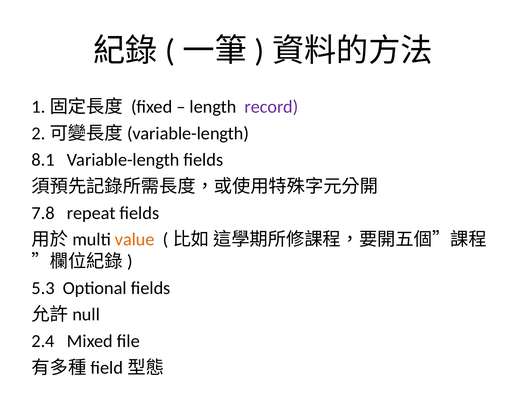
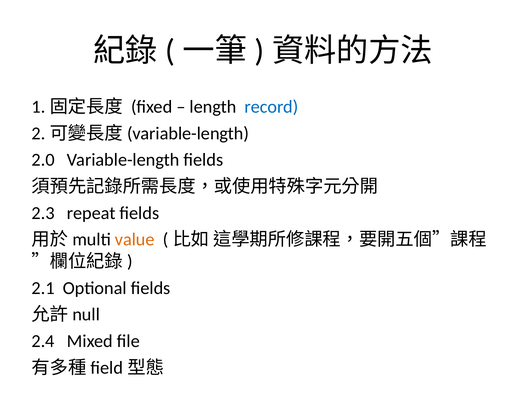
record colour: purple -> blue
8.1: 8.1 -> 2.0
7.8: 7.8 -> 2.3
5.3: 5.3 -> 2.1
